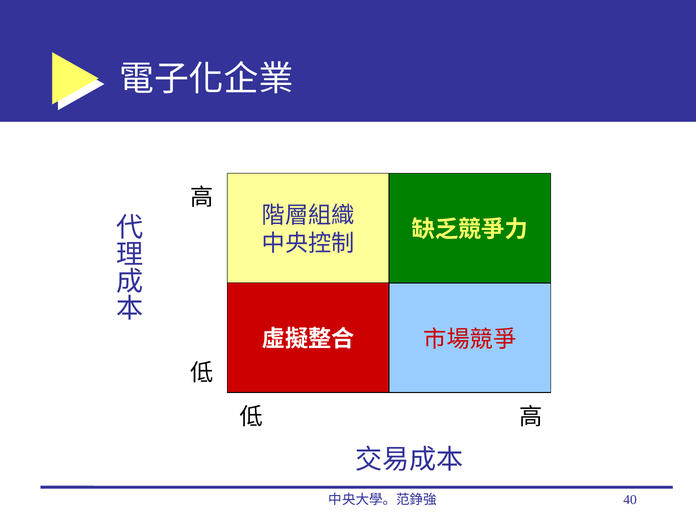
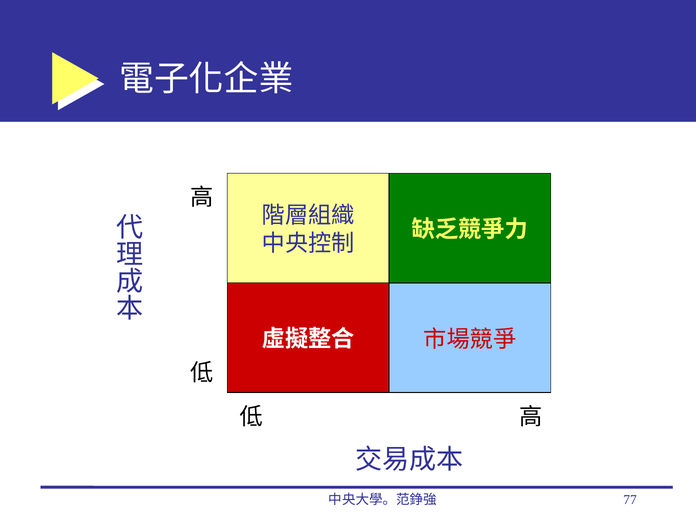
40: 40 -> 77
